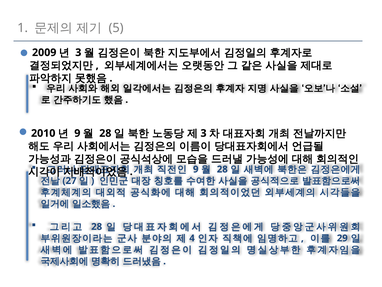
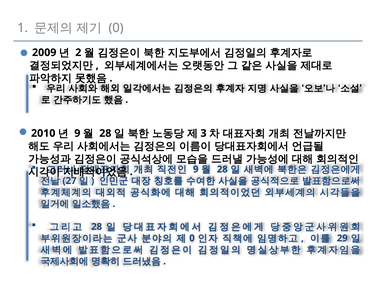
5 at (116, 28): 5 -> 0
3 at (78, 52): 3 -> 2
4 at (192, 238): 4 -> 0
